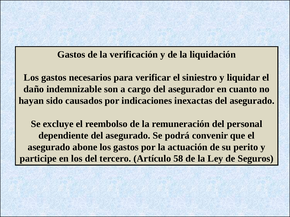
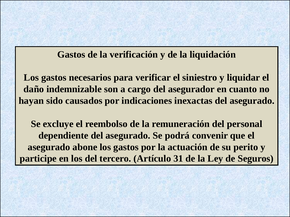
58: 58 -> 31
